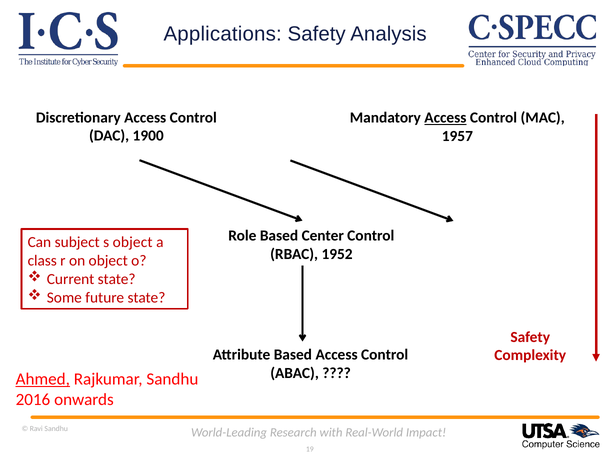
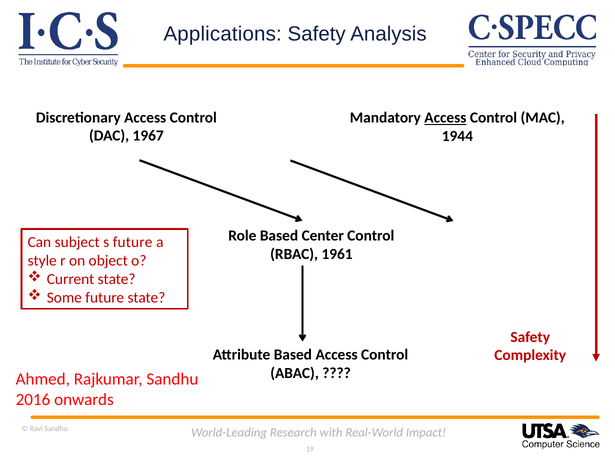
1900: 1900 -> 1967
1957: 1957 -> 1944
s object: object -> future
1952: 1952 -> 1961
class: class -> style
Ahmed underline: present -> none
